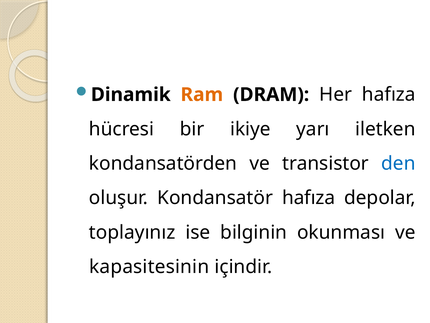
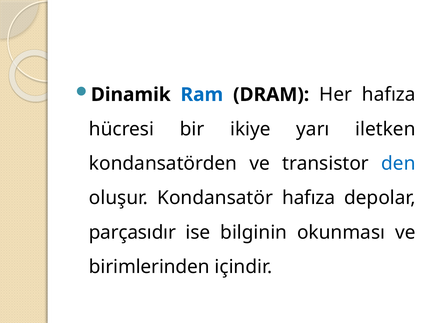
Ram colour: orange -> blue
toplayınız: toplayınız -> parçasıdır
kapasitesinin: kapasitesinin -> birimlerinden
